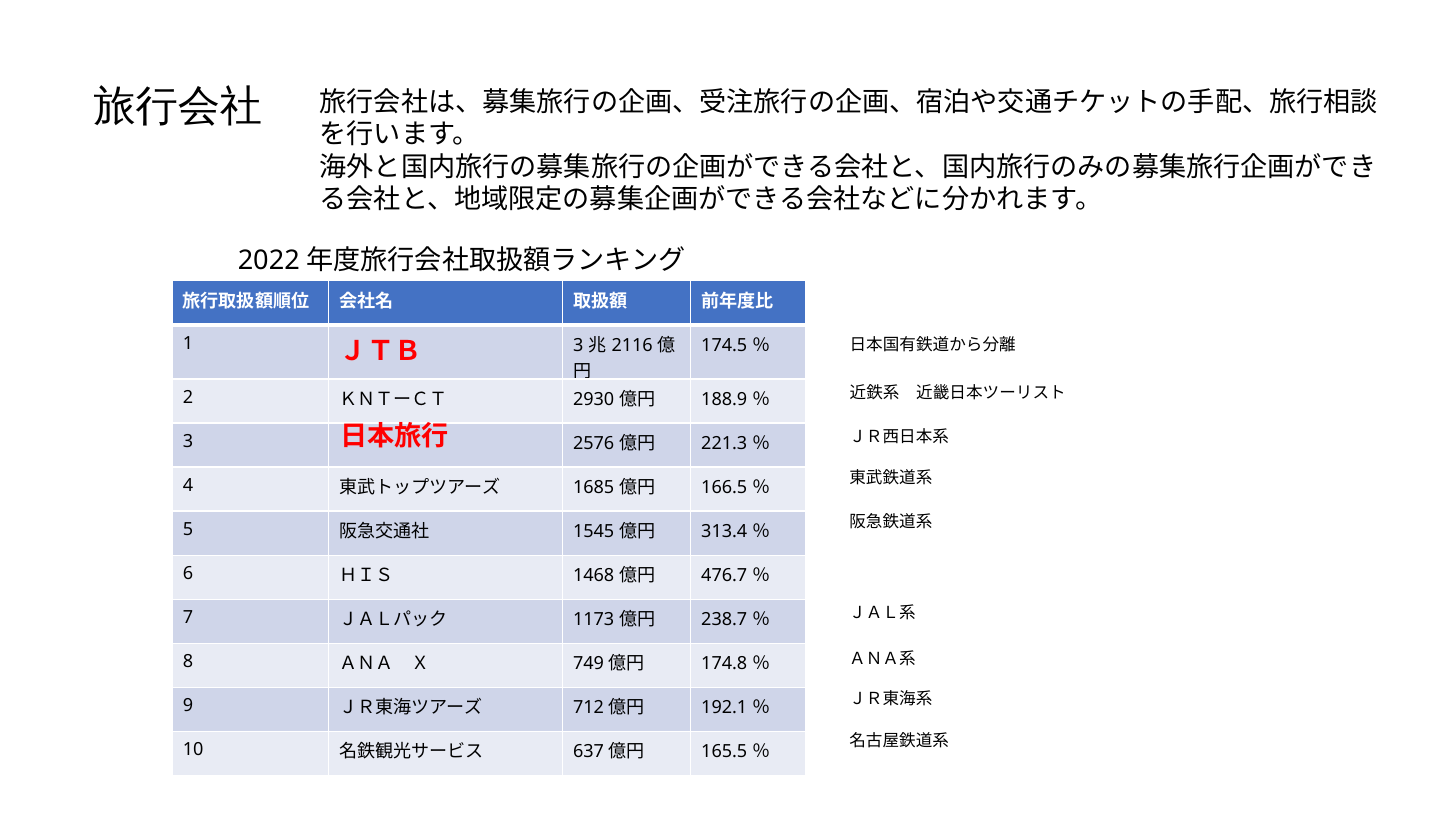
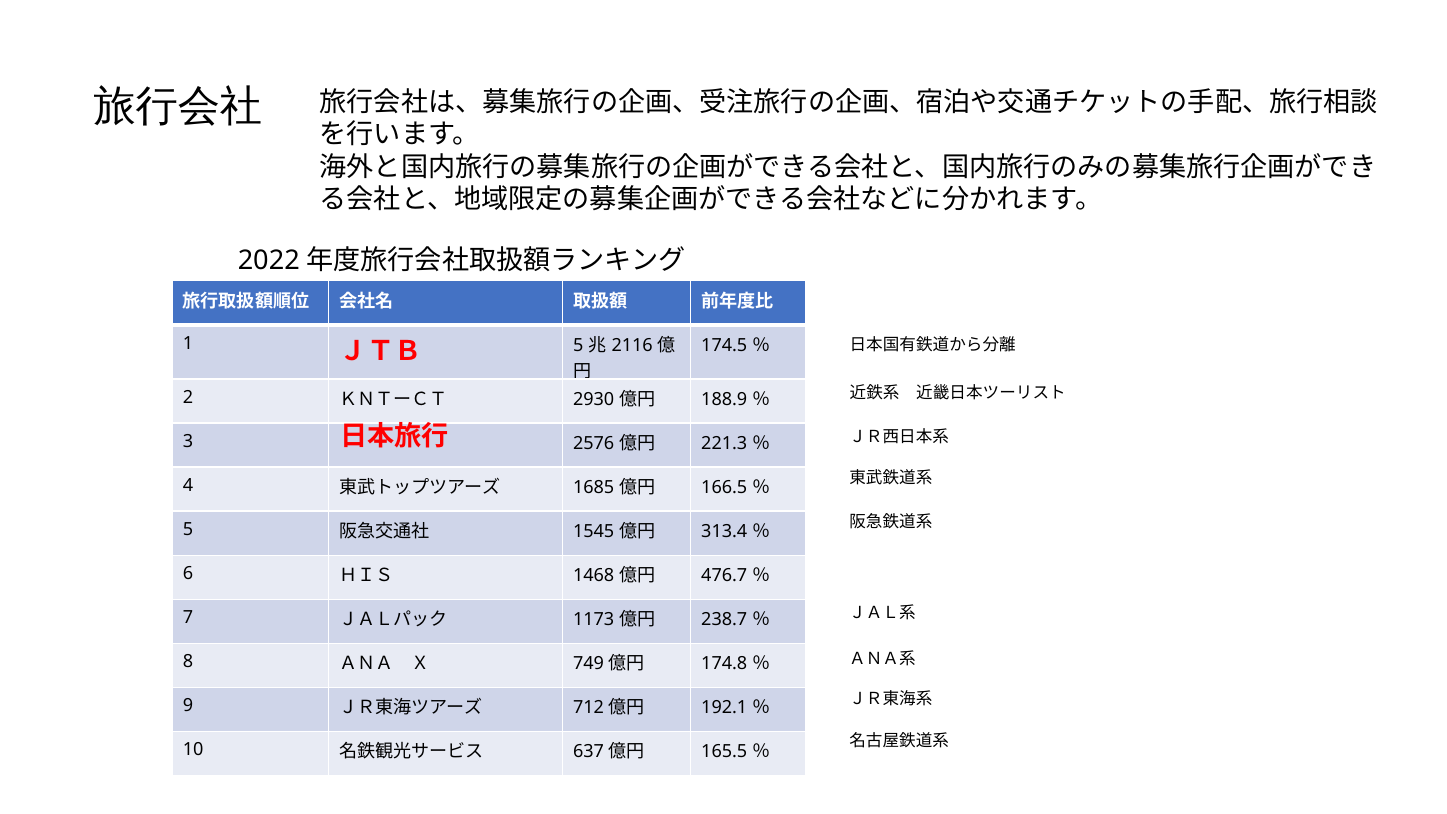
1 3: 3 -> 5
